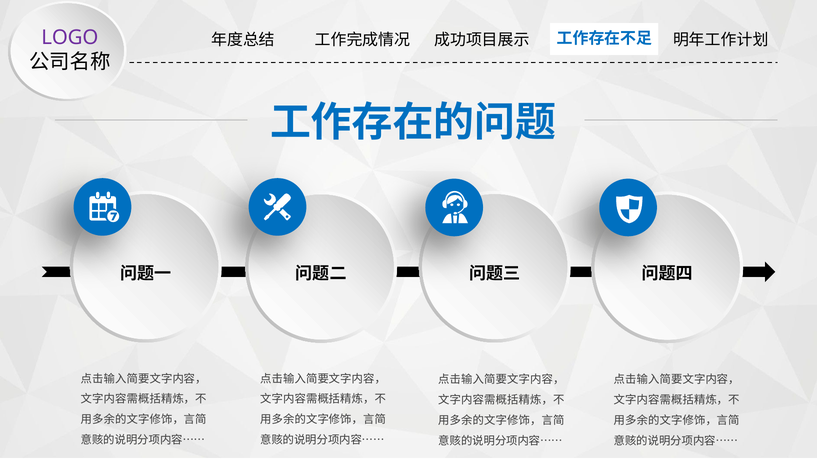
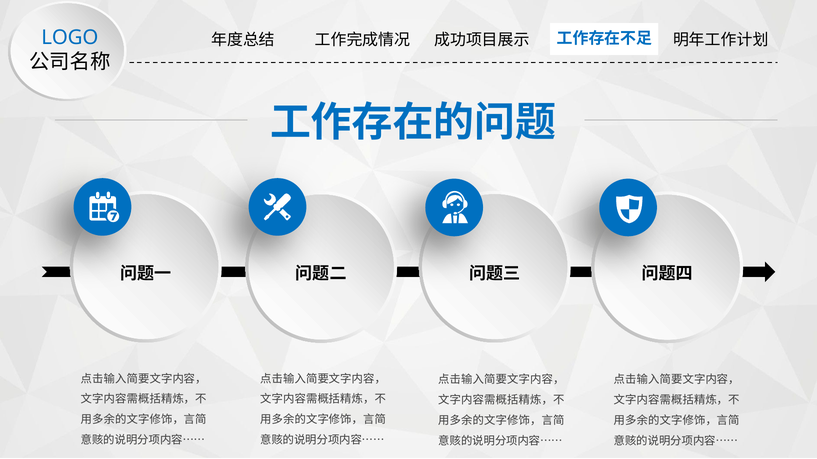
LOGO colour: purple -> blue
